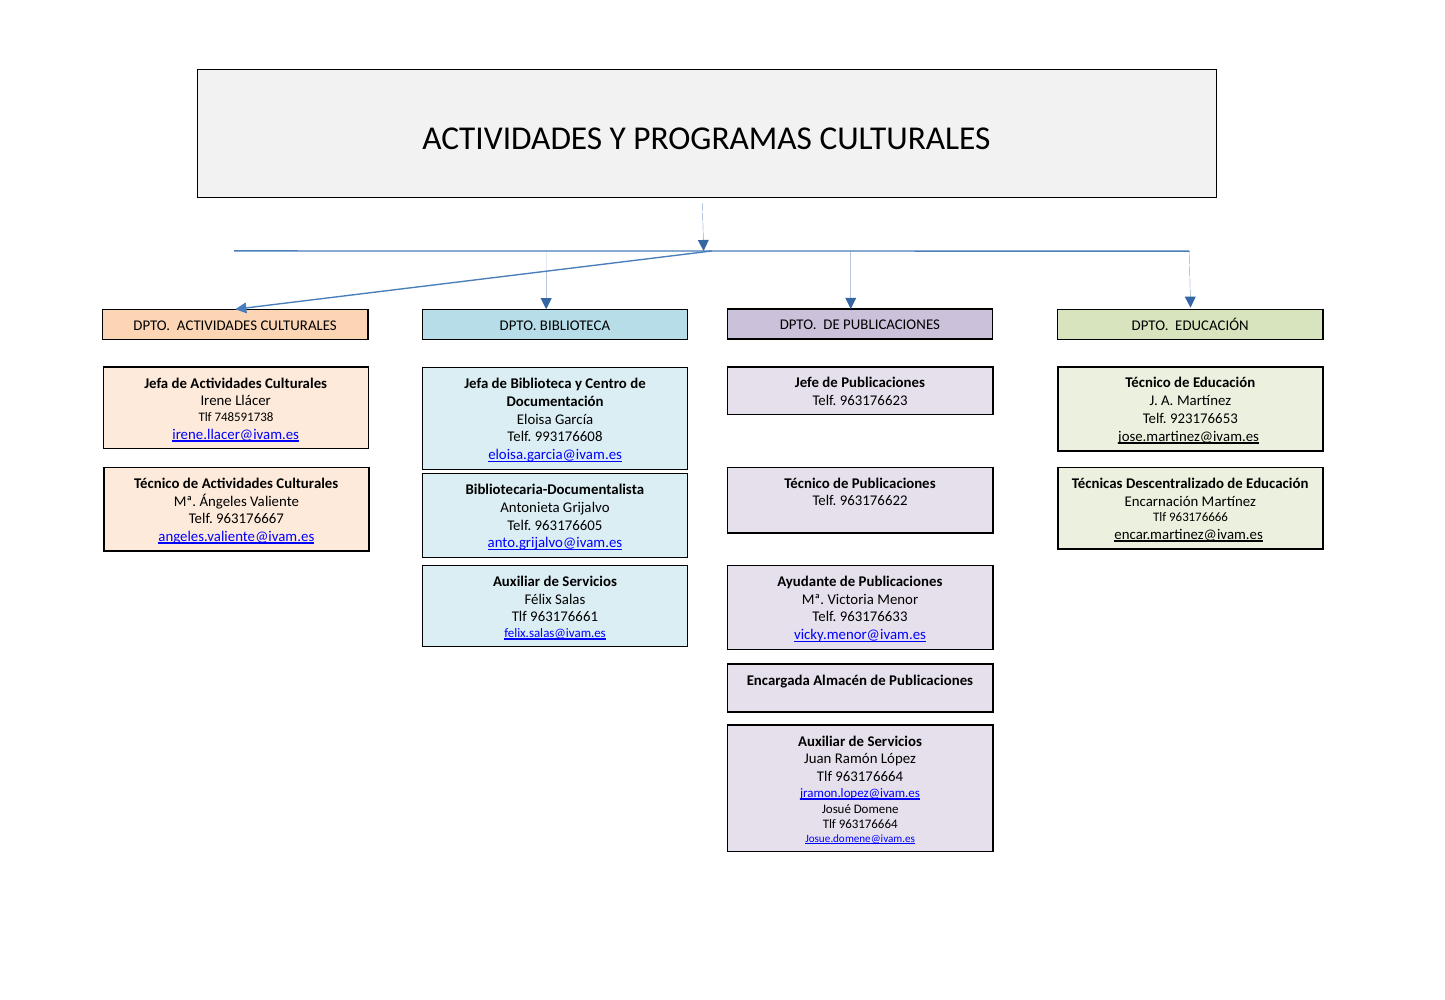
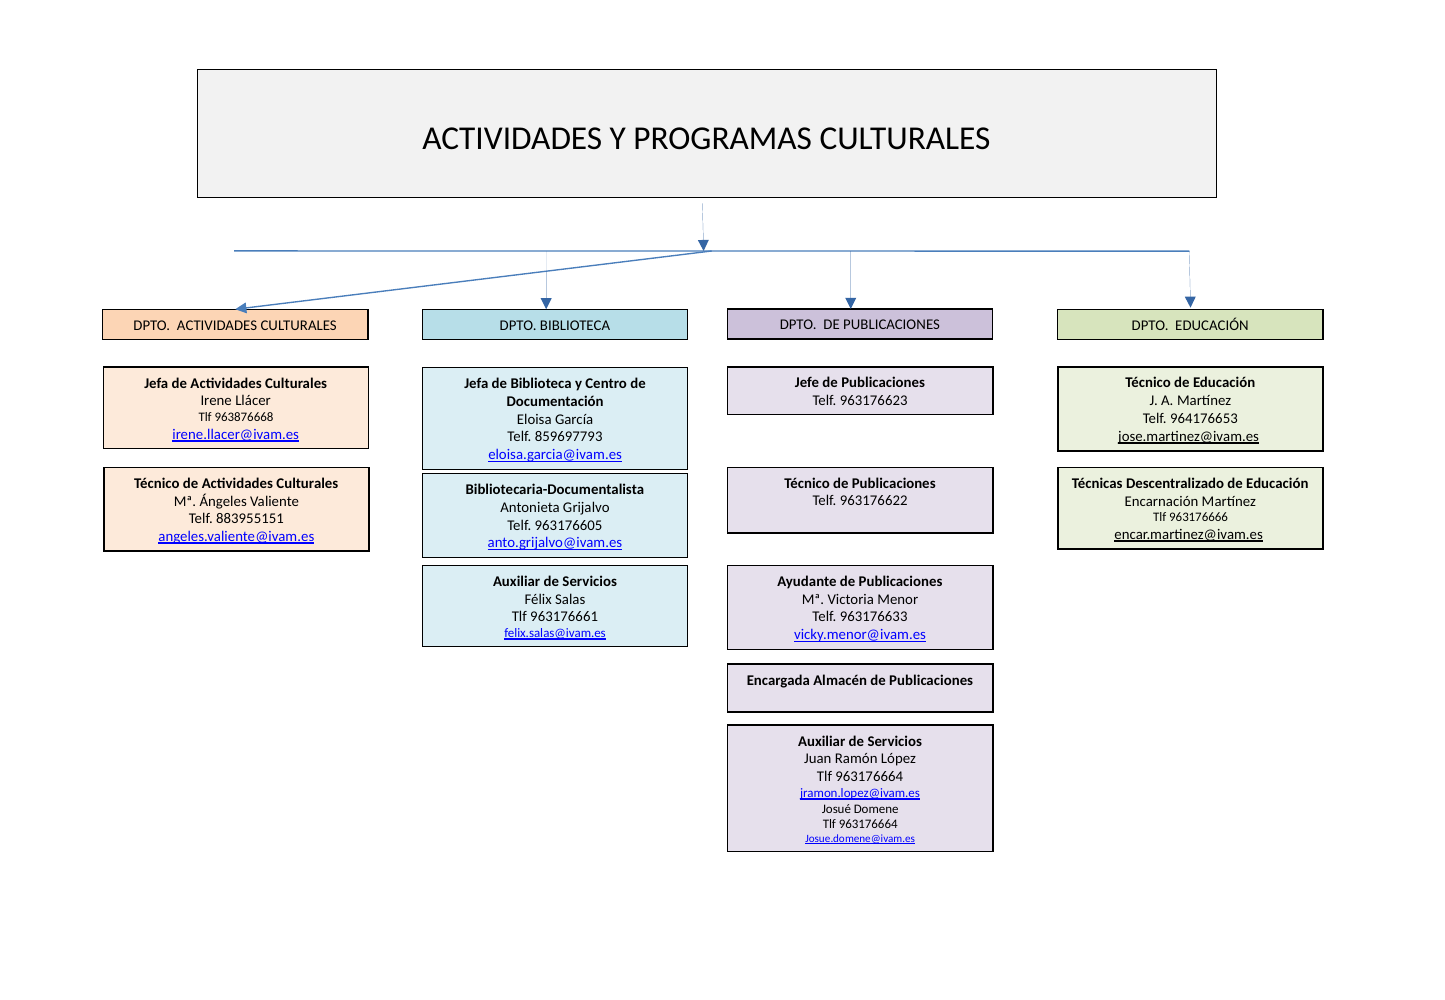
748591738: 748591738 -> 963876668
923176653: 923176653 -> 964176653
993176608: 993176608 -> 859697793
963176667: 963176667 -> 883955151
